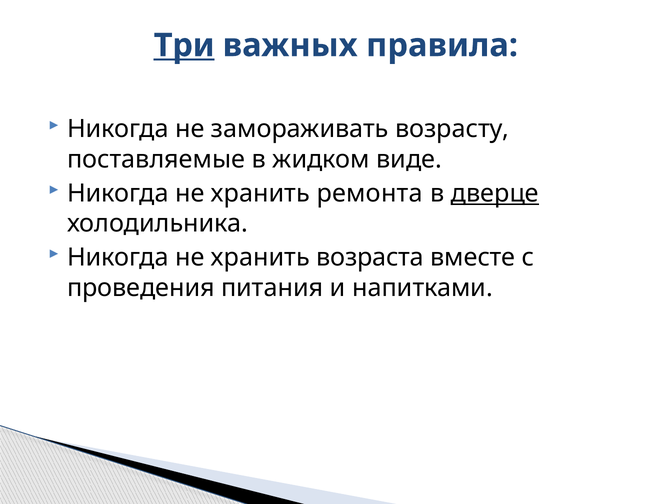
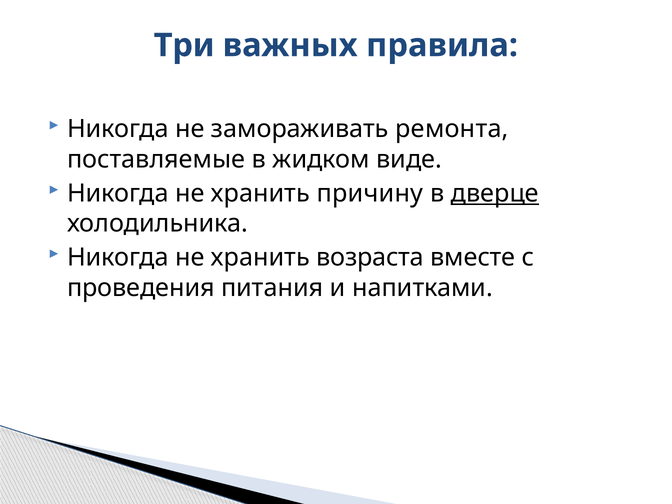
Три underline: present -> none
возрасту: возрасту -> ремонта
ремонта: ремонта -> причину
